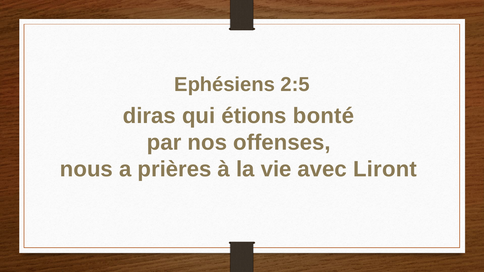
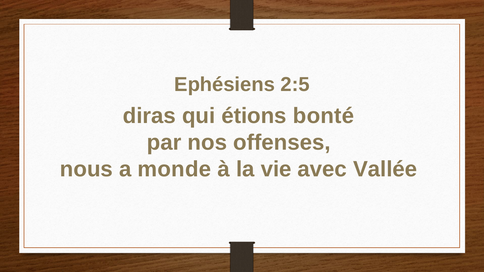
prières: prières -> monde
Liront: Liront -> Vallée
